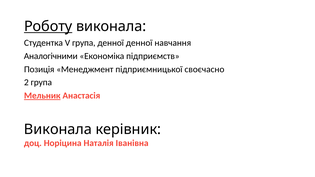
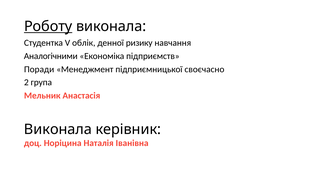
V група: група -> облік
денної денної: денної -> ризику
Позиція: Позиція -> Поради
Мельник underline: present -> none
